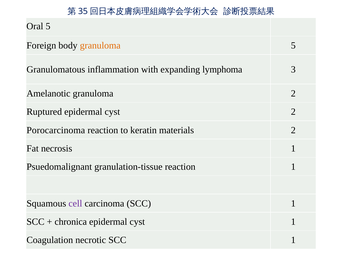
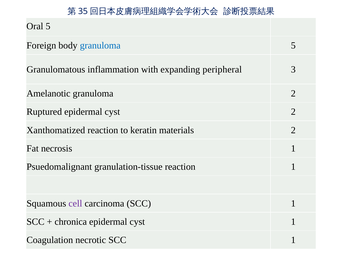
granuloma at (100, 46) colour: orange -> blue
lymphoma: lymphoma -> peripheral
Porocarcinoma: Porocarcinoma -> Xanthomatized
